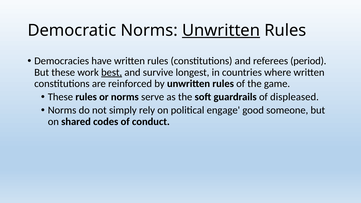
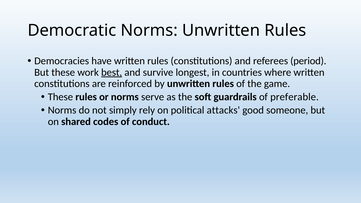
Unwritten at (221, 30) underline: present -> none
displeased: displeased -> preferable
engage: engage -> attacks
